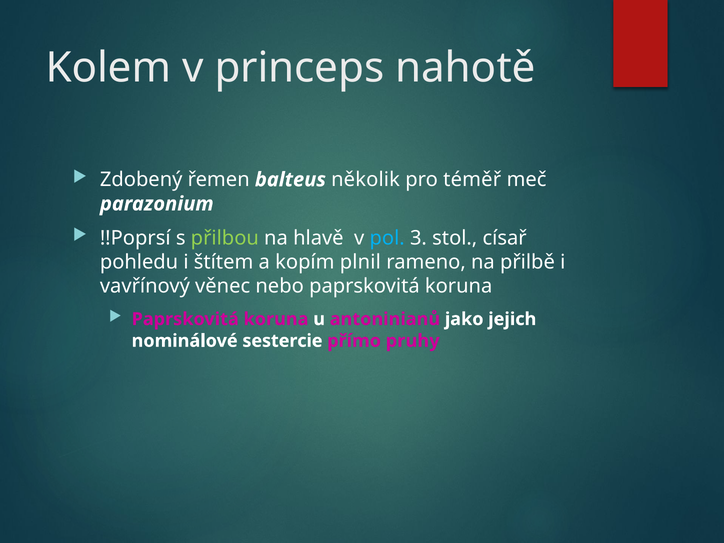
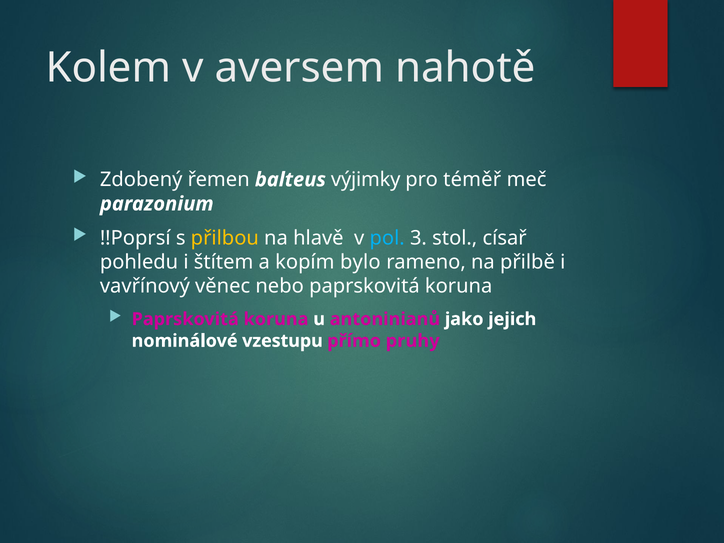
princeps: princeps -> aversem
několik: několik -> výjimky
přilbou colour: light green -> yellow
plnil: plnil -> bylo
sestercie: sestercie -> vzestupu
